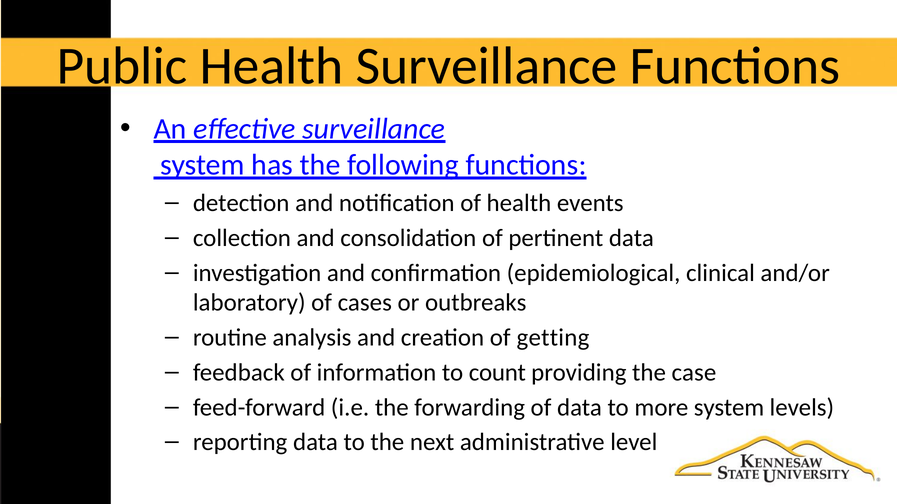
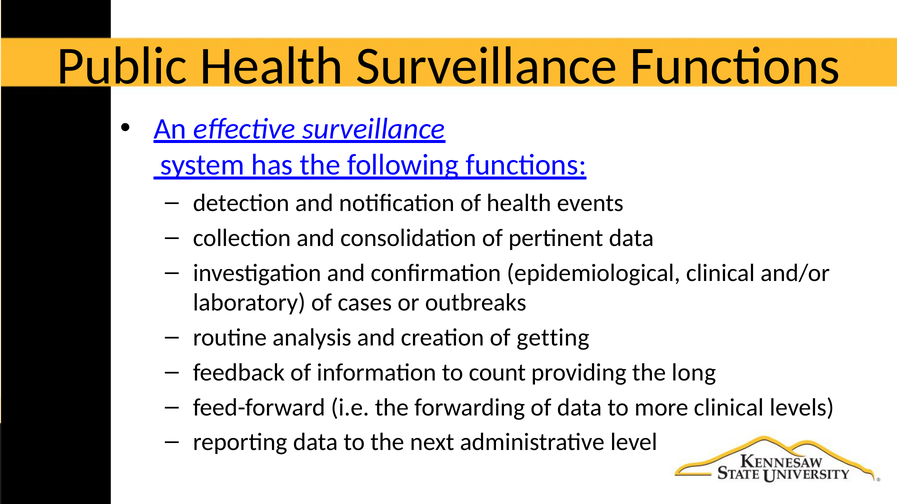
case: case -> long
more system: system -> clinical
